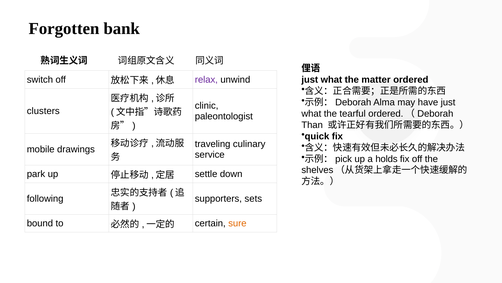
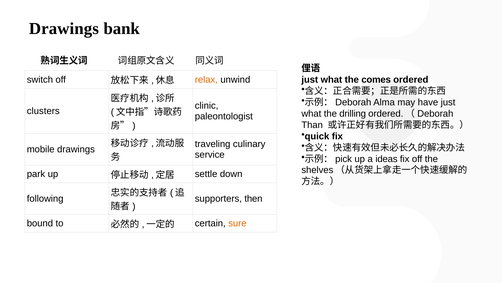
Forgotten at (64, 28): Forgotten -> Drawings
relax colour: purple -> orange
matter: matter -> comes
tearful: tearful -> drilling
holds: holds -> ideas
sets: sets -> then
